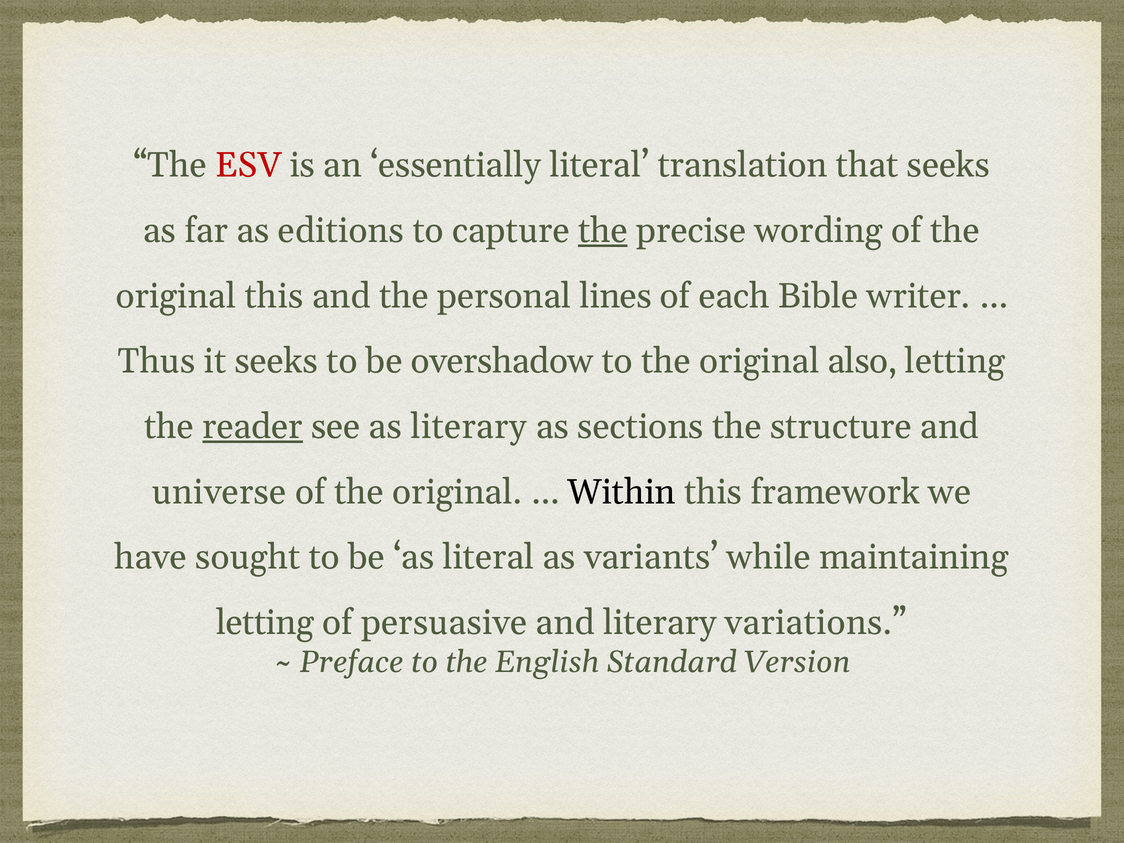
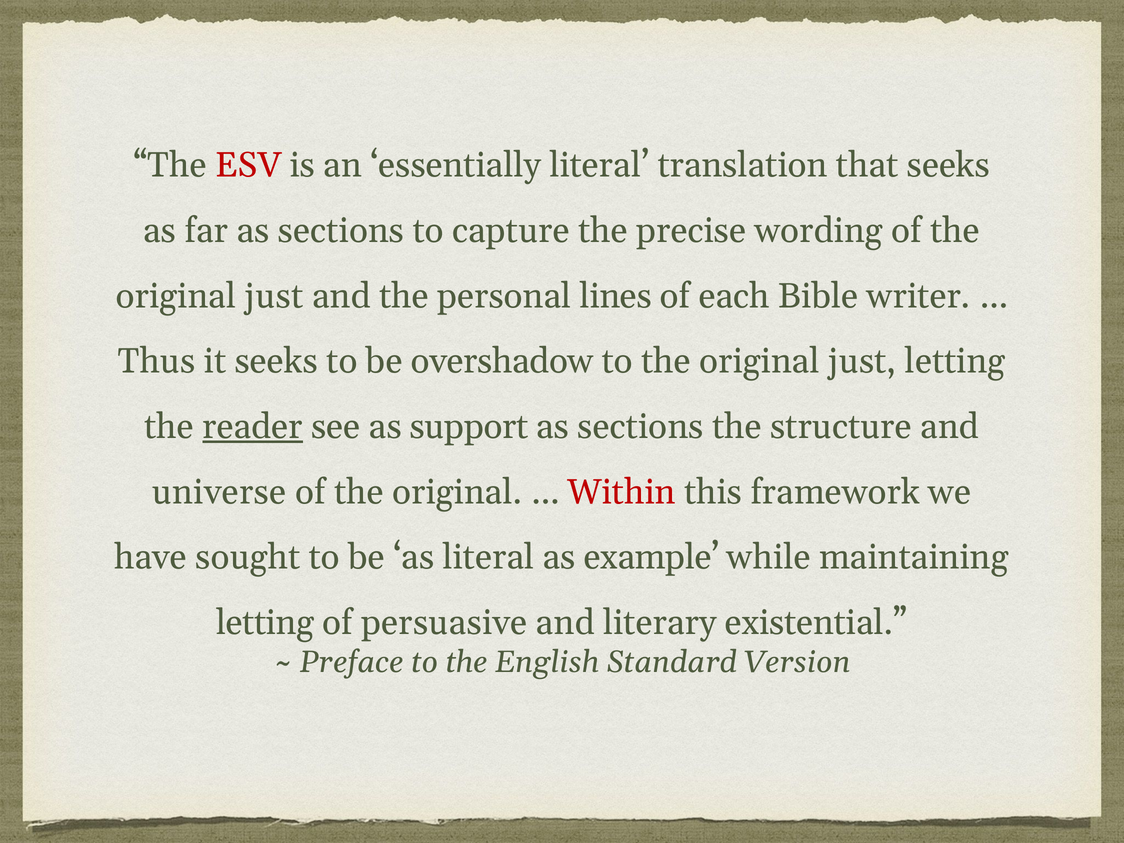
far as editions: editions -> sections
the at (603, 231) underline: present -> none
this at (274, 296): this -> just
to the original also: also -> just
as literary: literary -> support
Within colour: black -> red
variants: variants -> example
variations: variations -> existential
